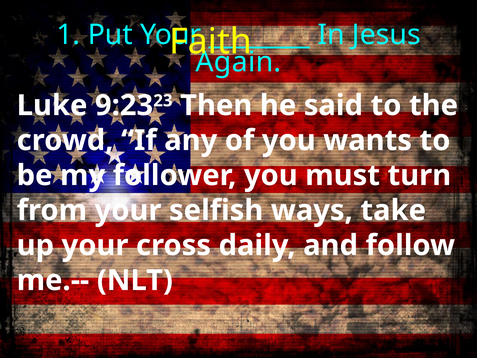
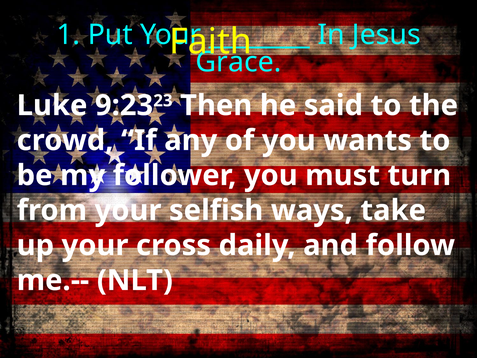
Again: Again -> Grace
